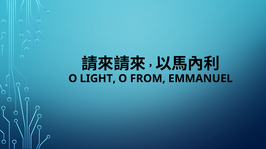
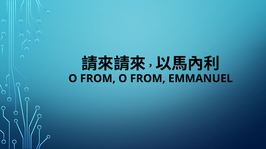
LIGHT at (98, 79): LIGHT -> FROM
